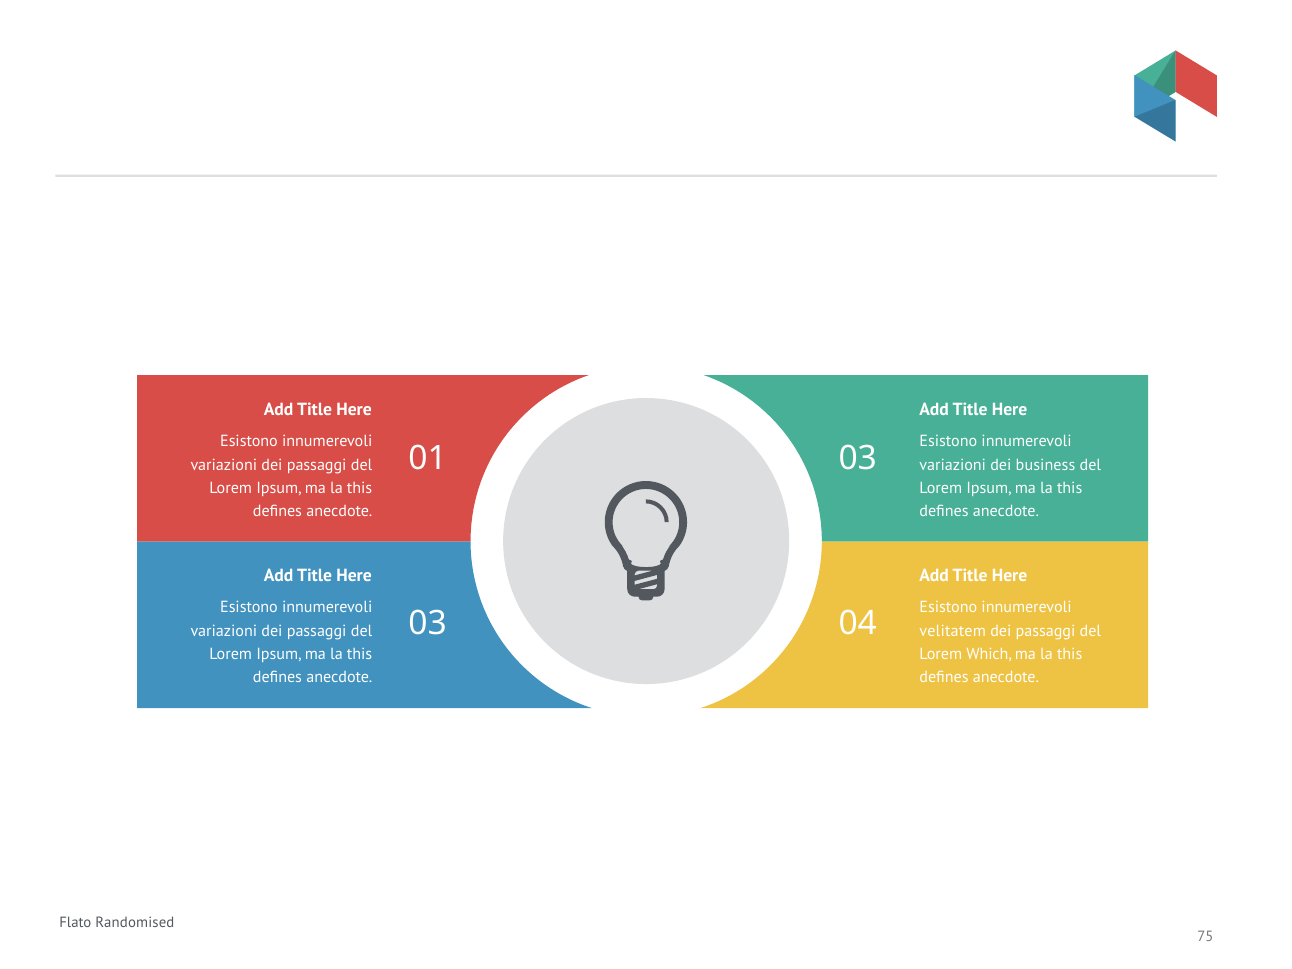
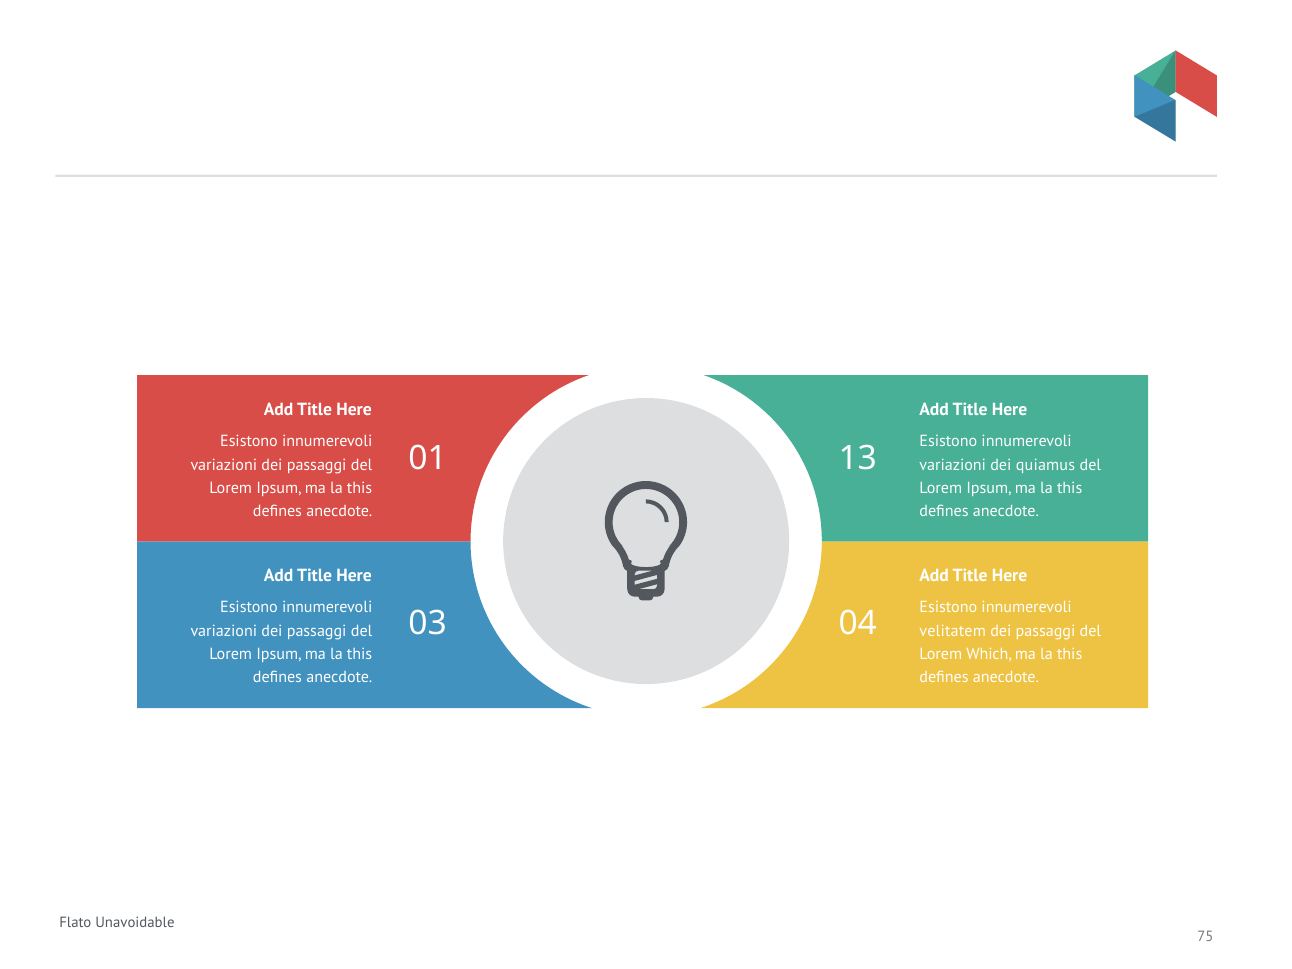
01 03: 03 -> 13
business: business -> quiamus
Randomised: Randomised -> Unavoidable
